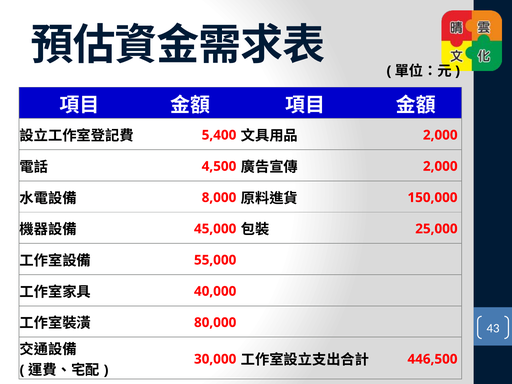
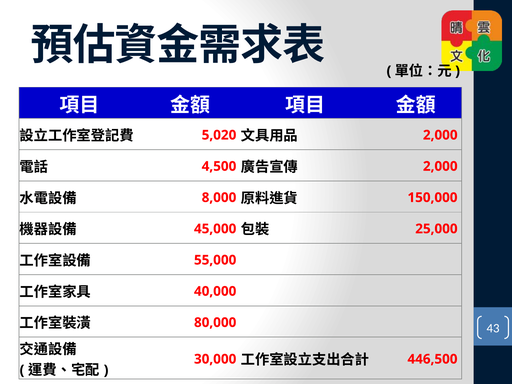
5,400: 5,400 -> 5,020
